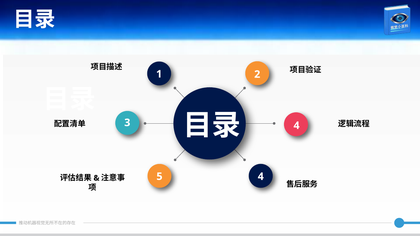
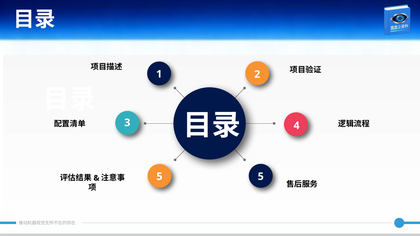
5 4: 4 -> 5
